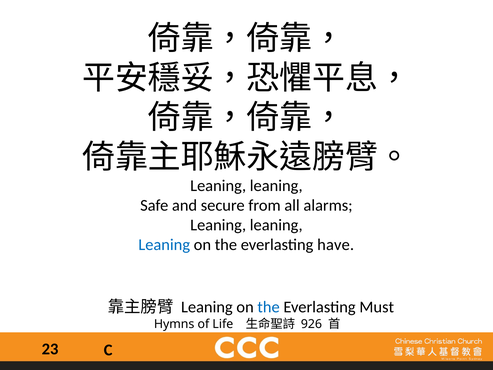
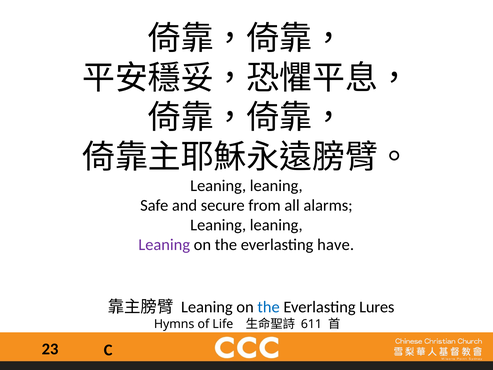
Leaning at (164, 245) colour: blue -> purple
Must: Must -> Lures
926: 926 -> 611
